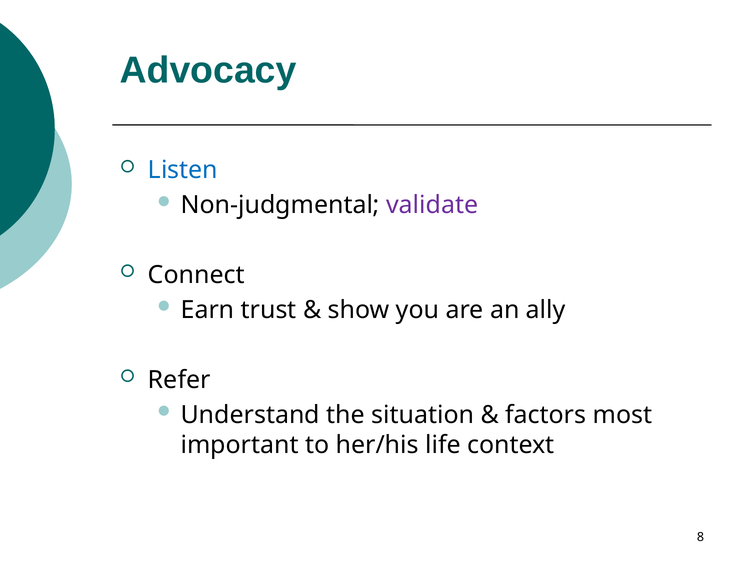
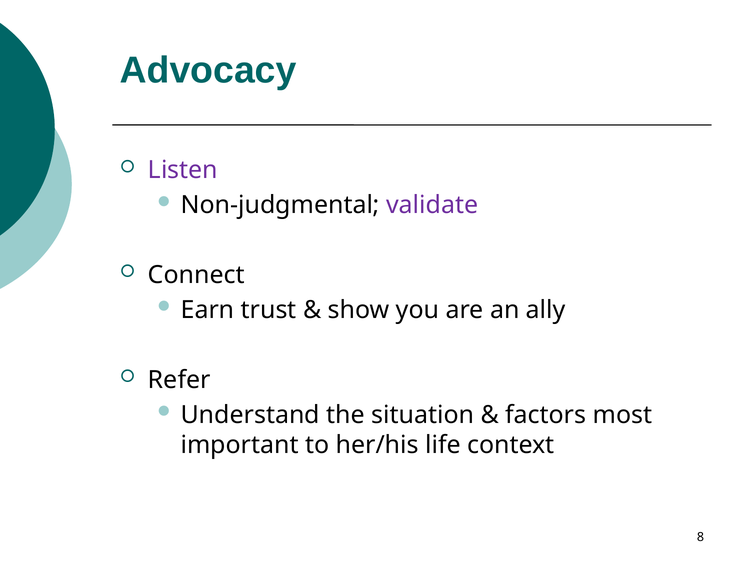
Listen colour: blue -> purple
